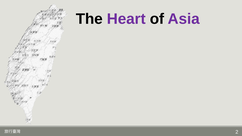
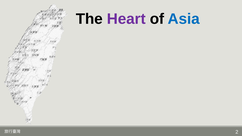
Asia colour: purple -> blue
